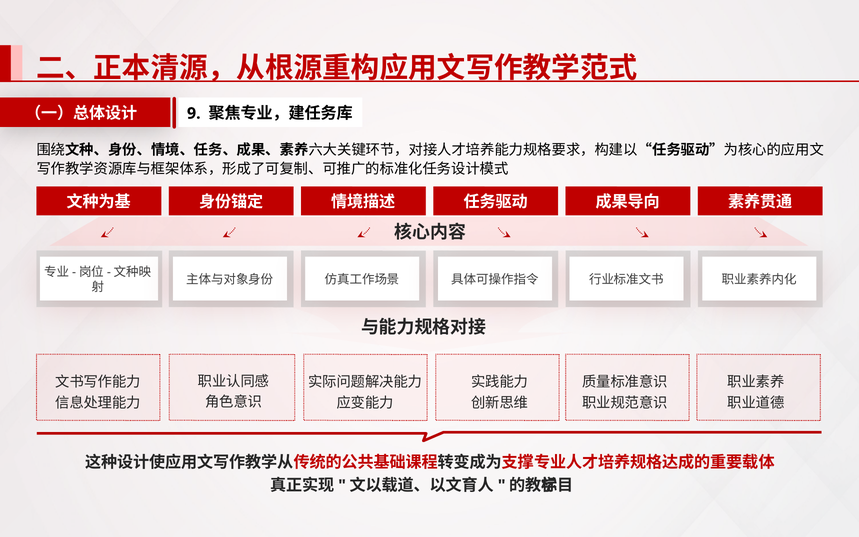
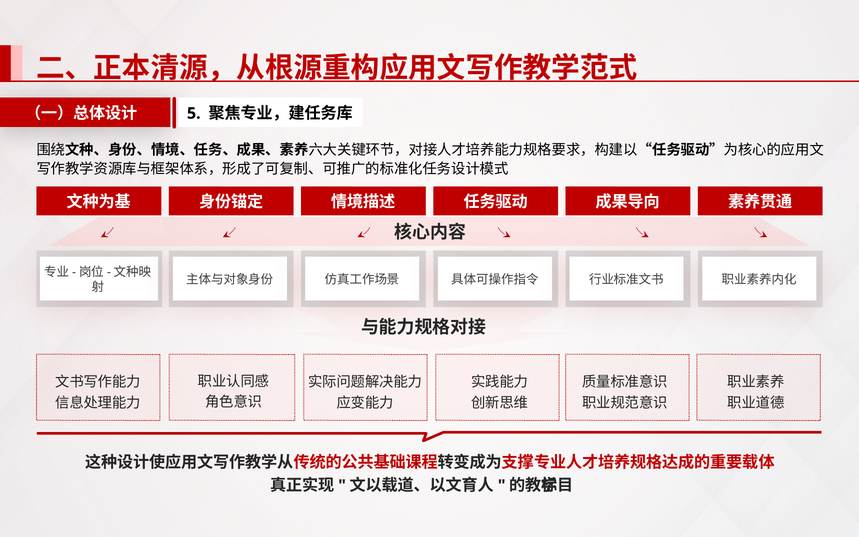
9: 9 -> 5
